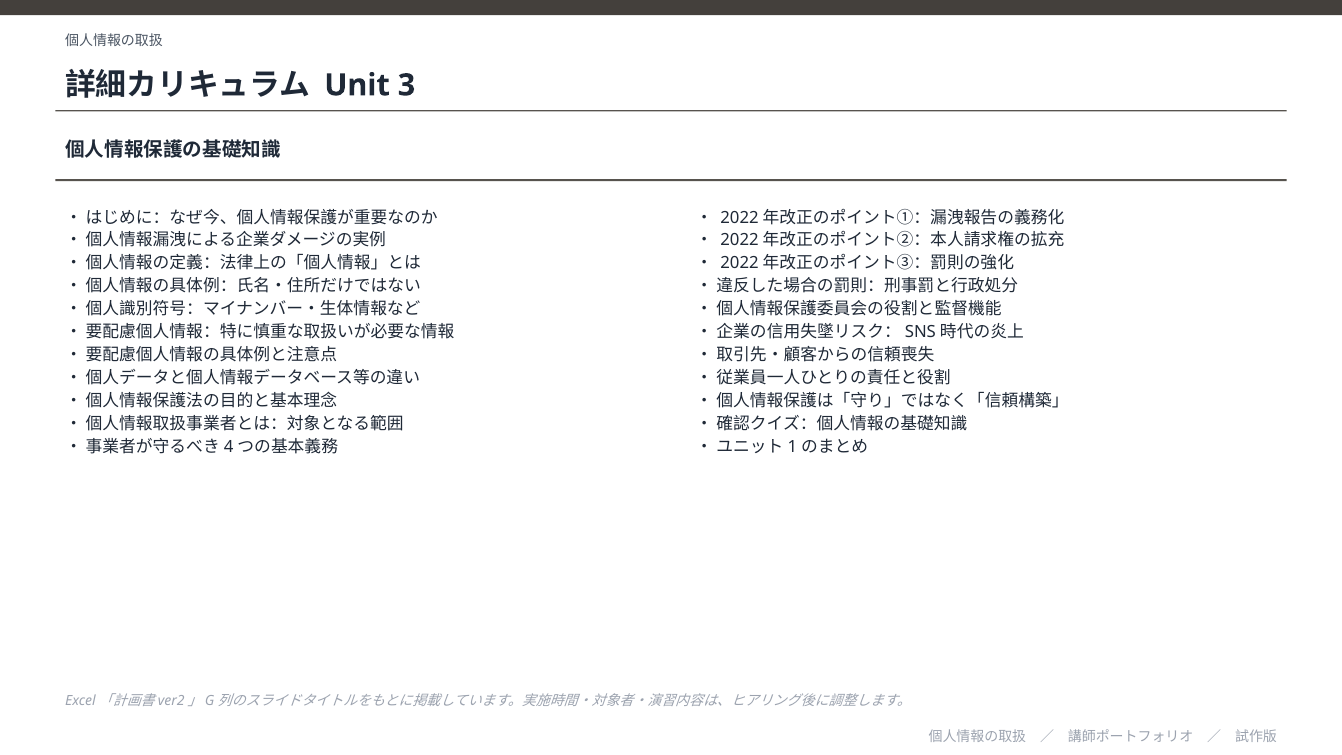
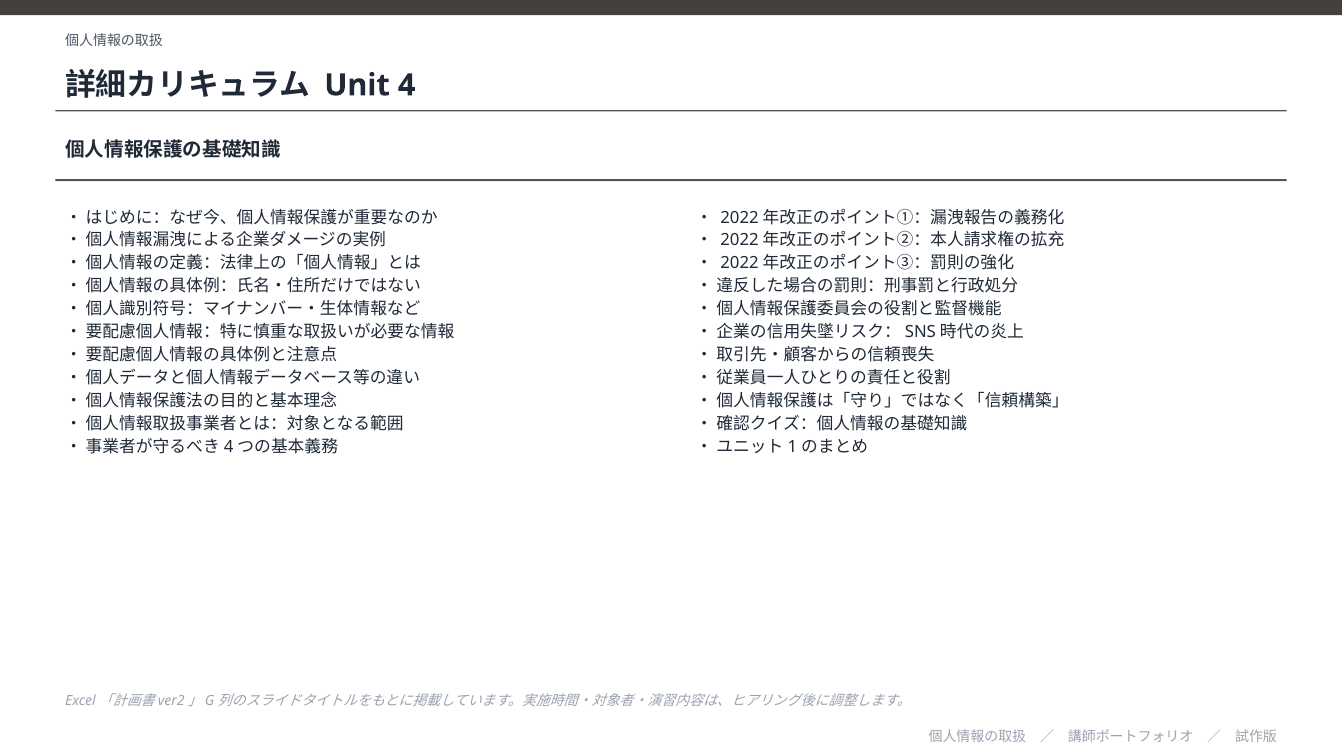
3: 3 -> 4
